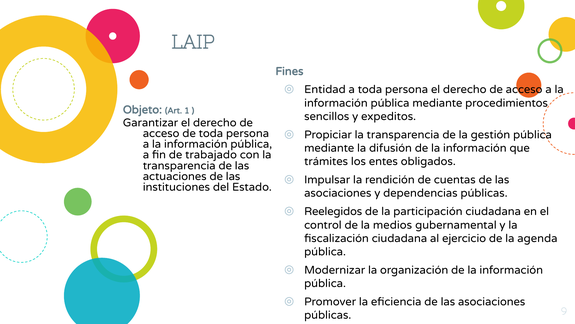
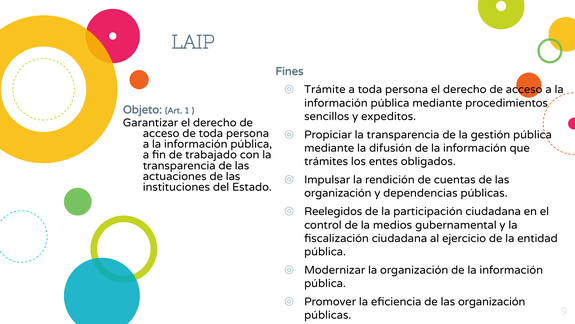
Entidad: Entidad -> Trámite
asociaciones at (338, 193): asociaciones -> organización
agenda: agenda -> entidad
eficiencia de las asociaciones: asociaciones -> organización
